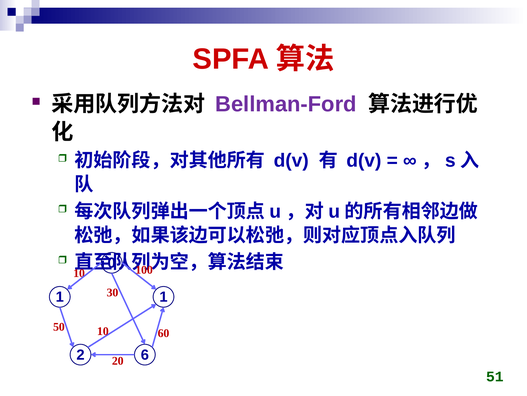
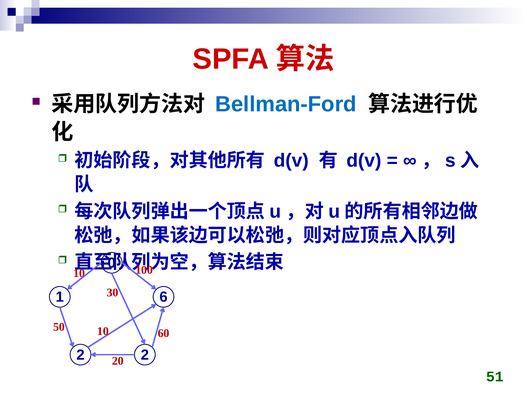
Bellman-Ford colour: purple -> blue
1 1: 1 -> 6
2 6: 6 -> 2
